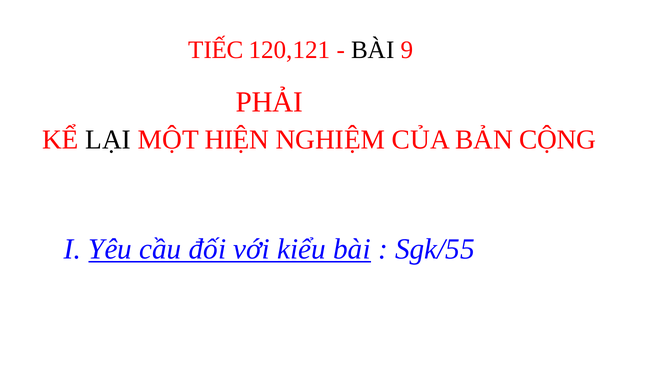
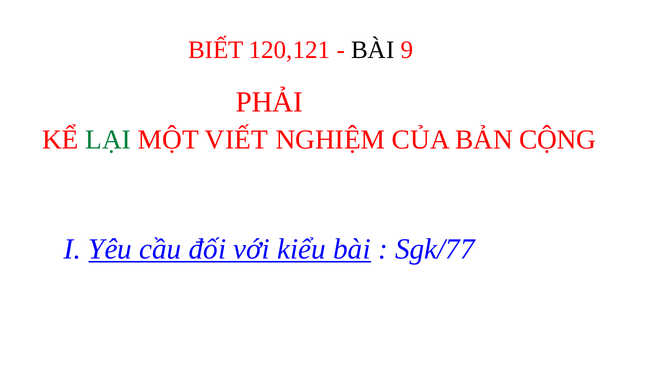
TIẾC: TIẾC -> BIẾT
LẠI colour: black -> green
HIỆN: HIỆN -> VIẾT
Sgk/55: Sgk/55 -> Sgk/77
